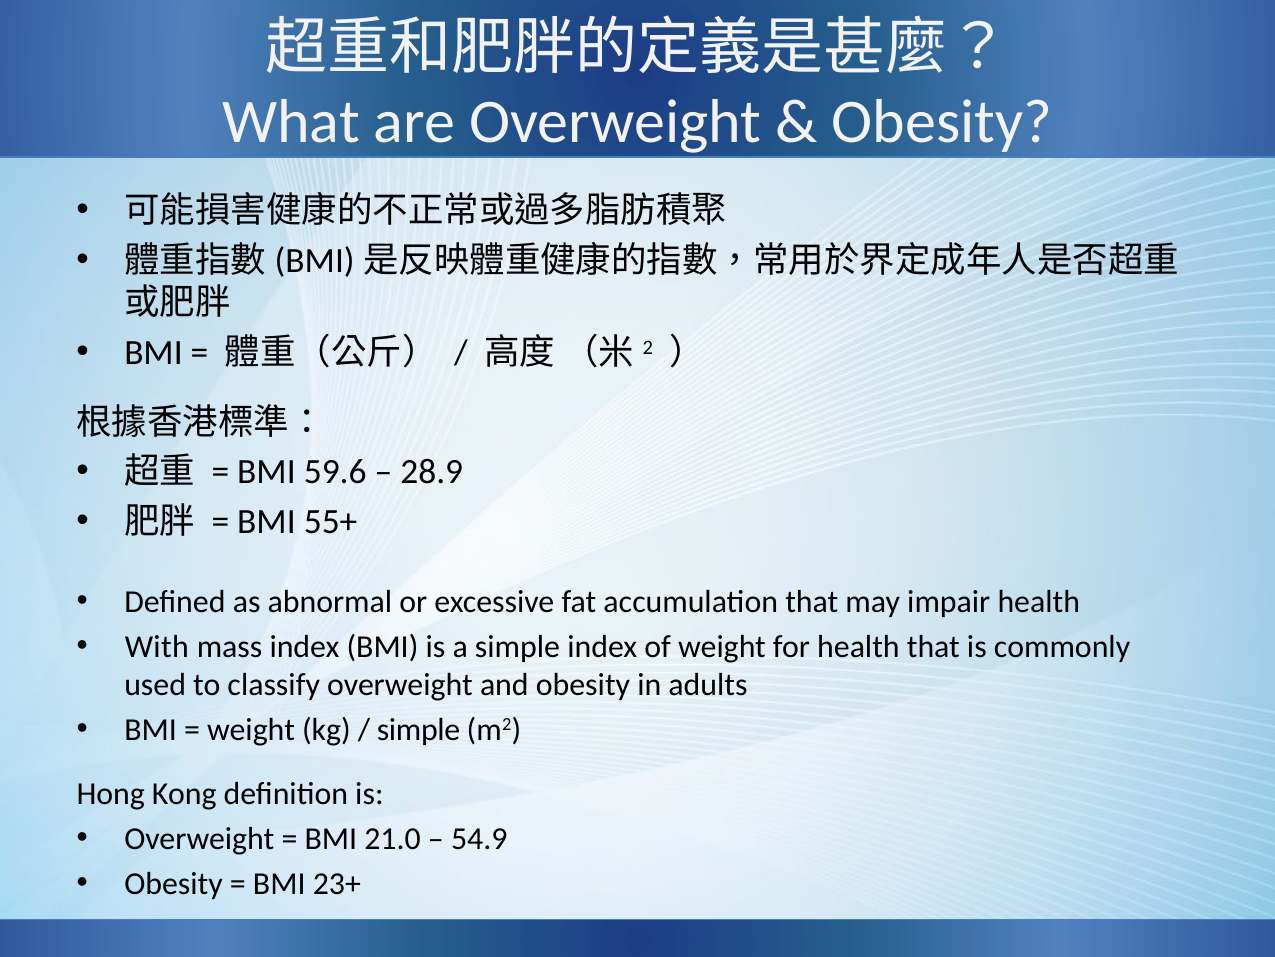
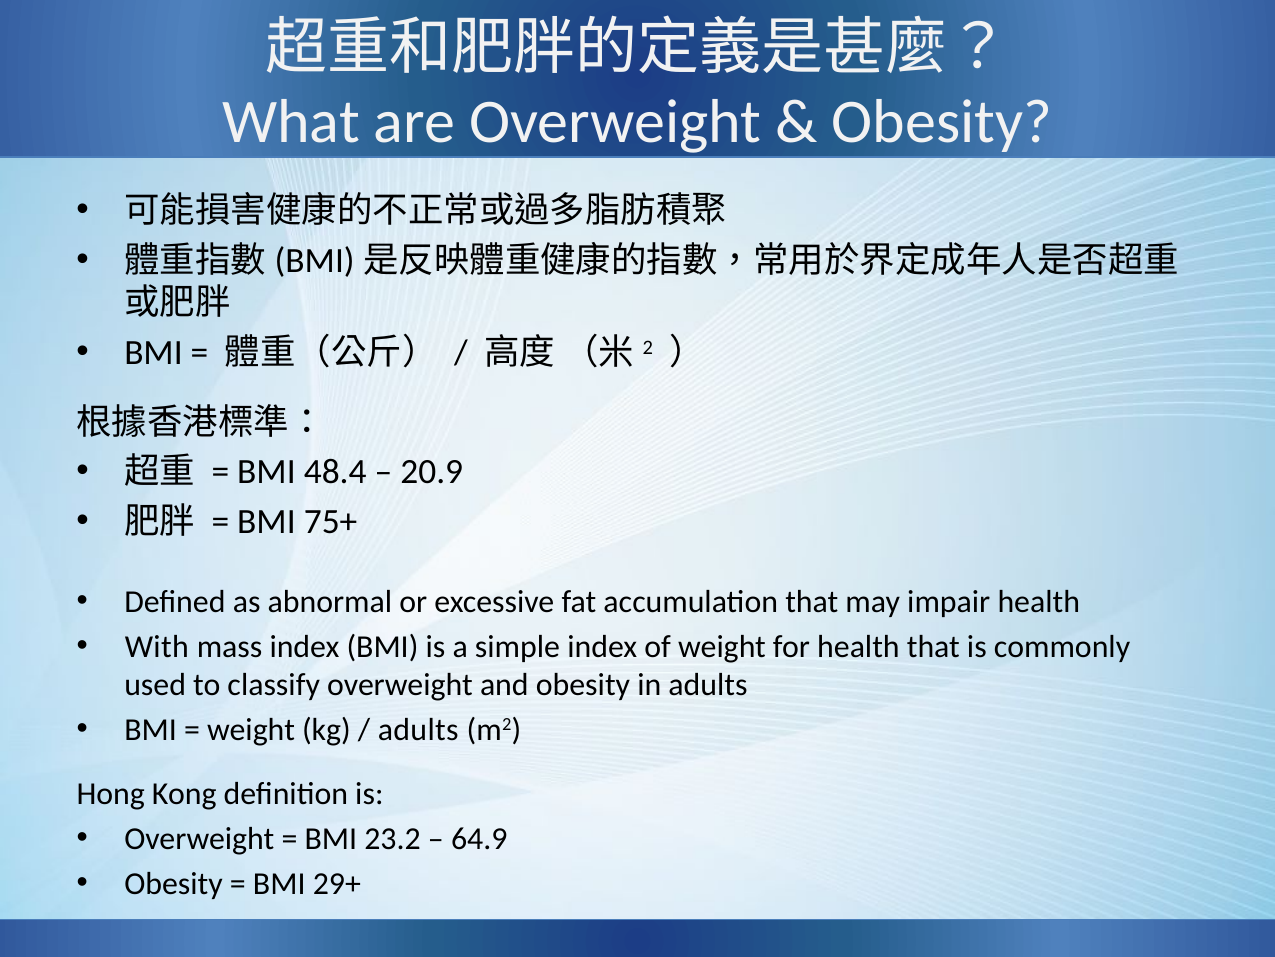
59.6: 59.6 -> 48.4
28.9: 28.9 -> 20.9
55+: 55+ -> 75+
simple at (419, 729): simple -> adults
21.0: 21.0 -> 23.2
54.9: 54.9 -> 64.9
23+: 23+ -> 29+
